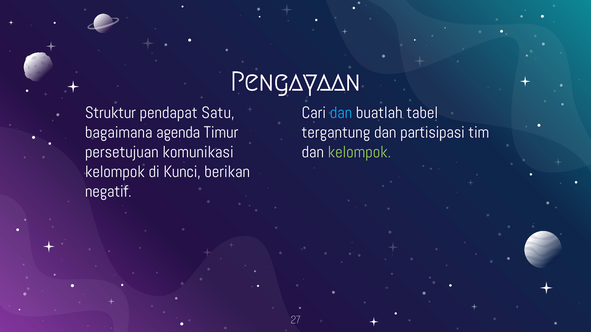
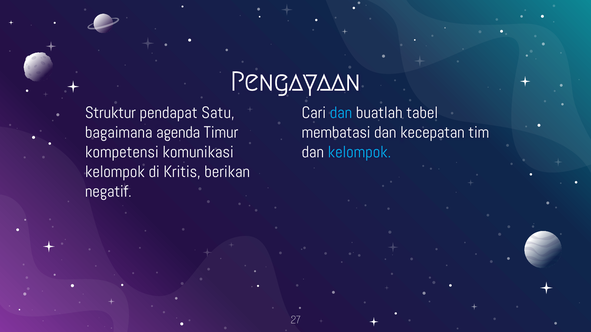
tergantung: tergantung -> membatasi
partisipasi: partisipasi -> kecepatan
persetujuan: persetujuan -> kompetensi
kelompok at (359, 152) colour: light green -> light blue
Kunci: Kunci -> Kritis
